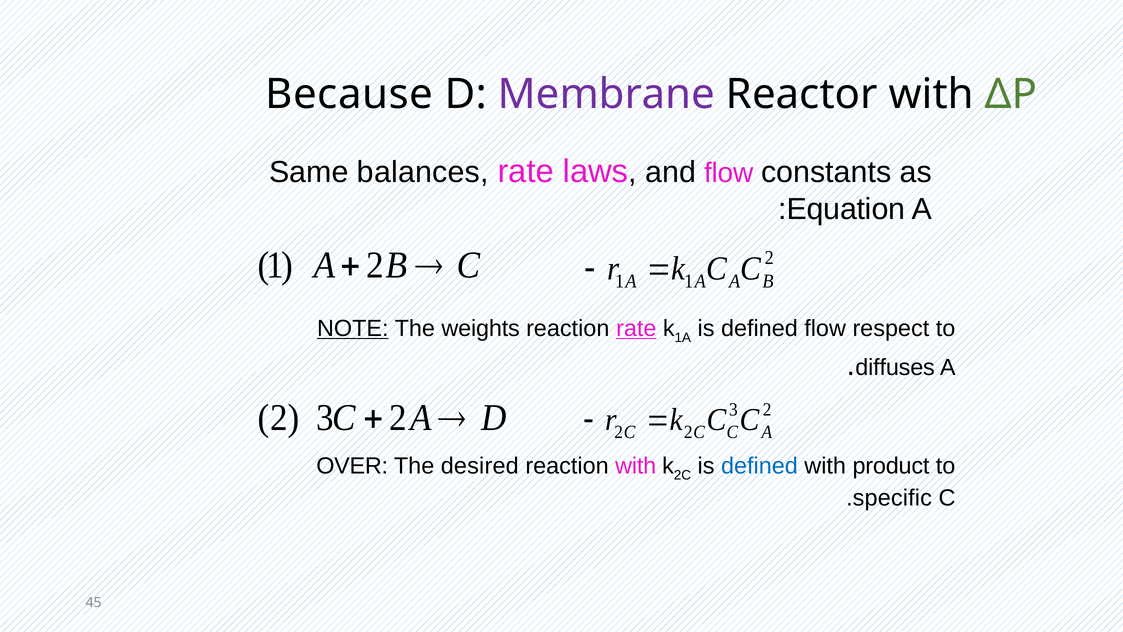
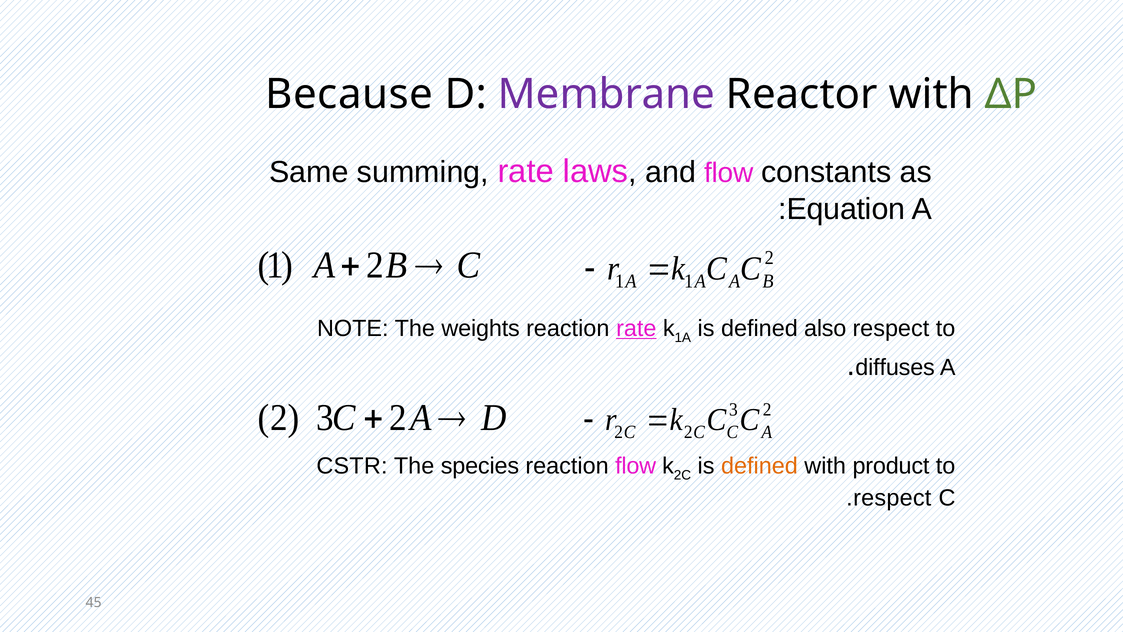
balances: balances -> summing
NOTE underline: present -> none
defined flow: flow -> also
OVER: OVER -> CSTR
desired: desired -> species
reaction with: with -> flow
defined at (759, 466) colour: blue -> orange
specific at (892, 498): specific -> respect
